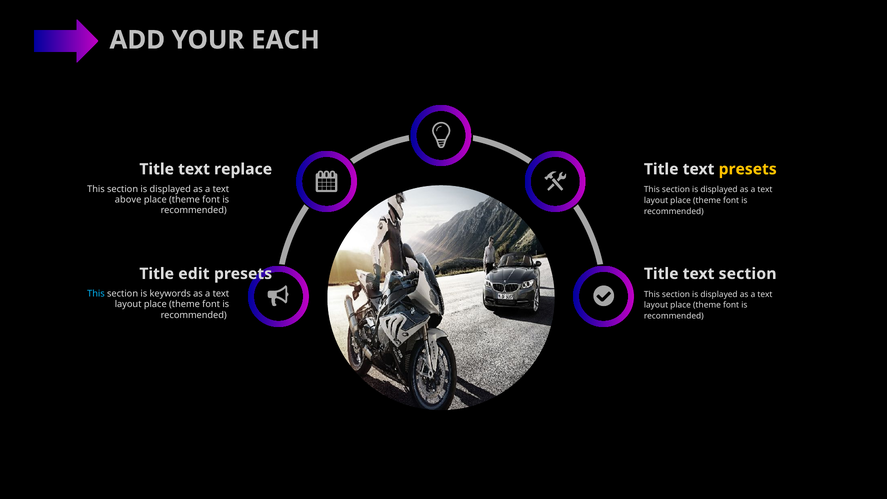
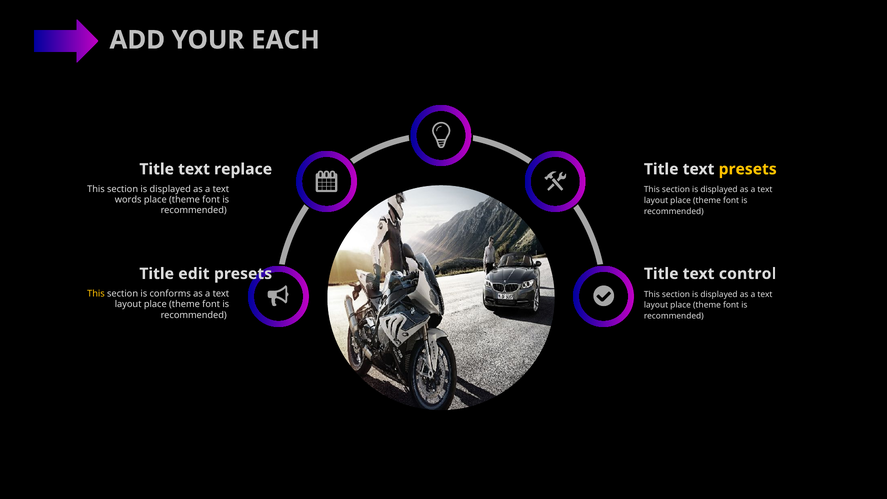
above: above -> words
text section: section -> control
This at (96, 294) colour: light blue -> yellow
keywords: keywords -> conforms
